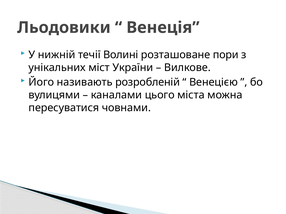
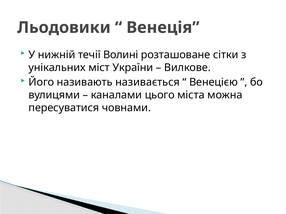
пори: пори -> сітки
розробленій: розробленій -> називається
